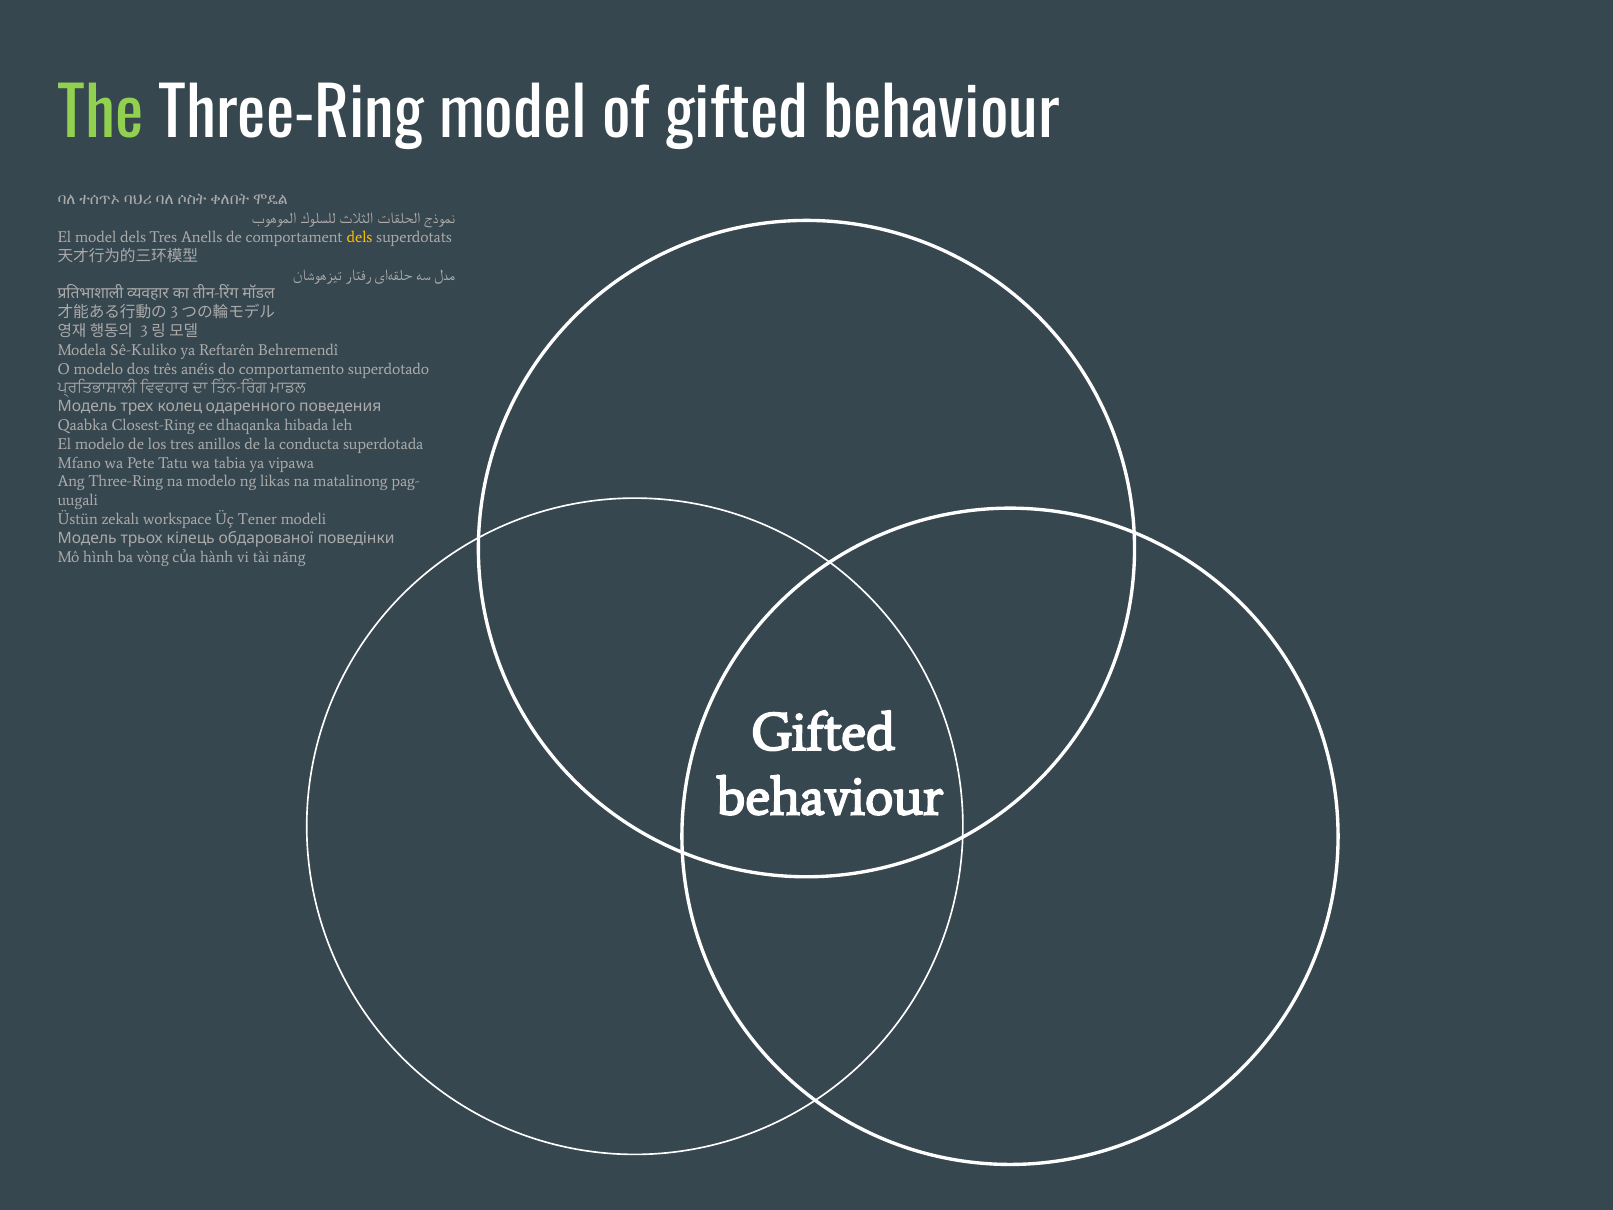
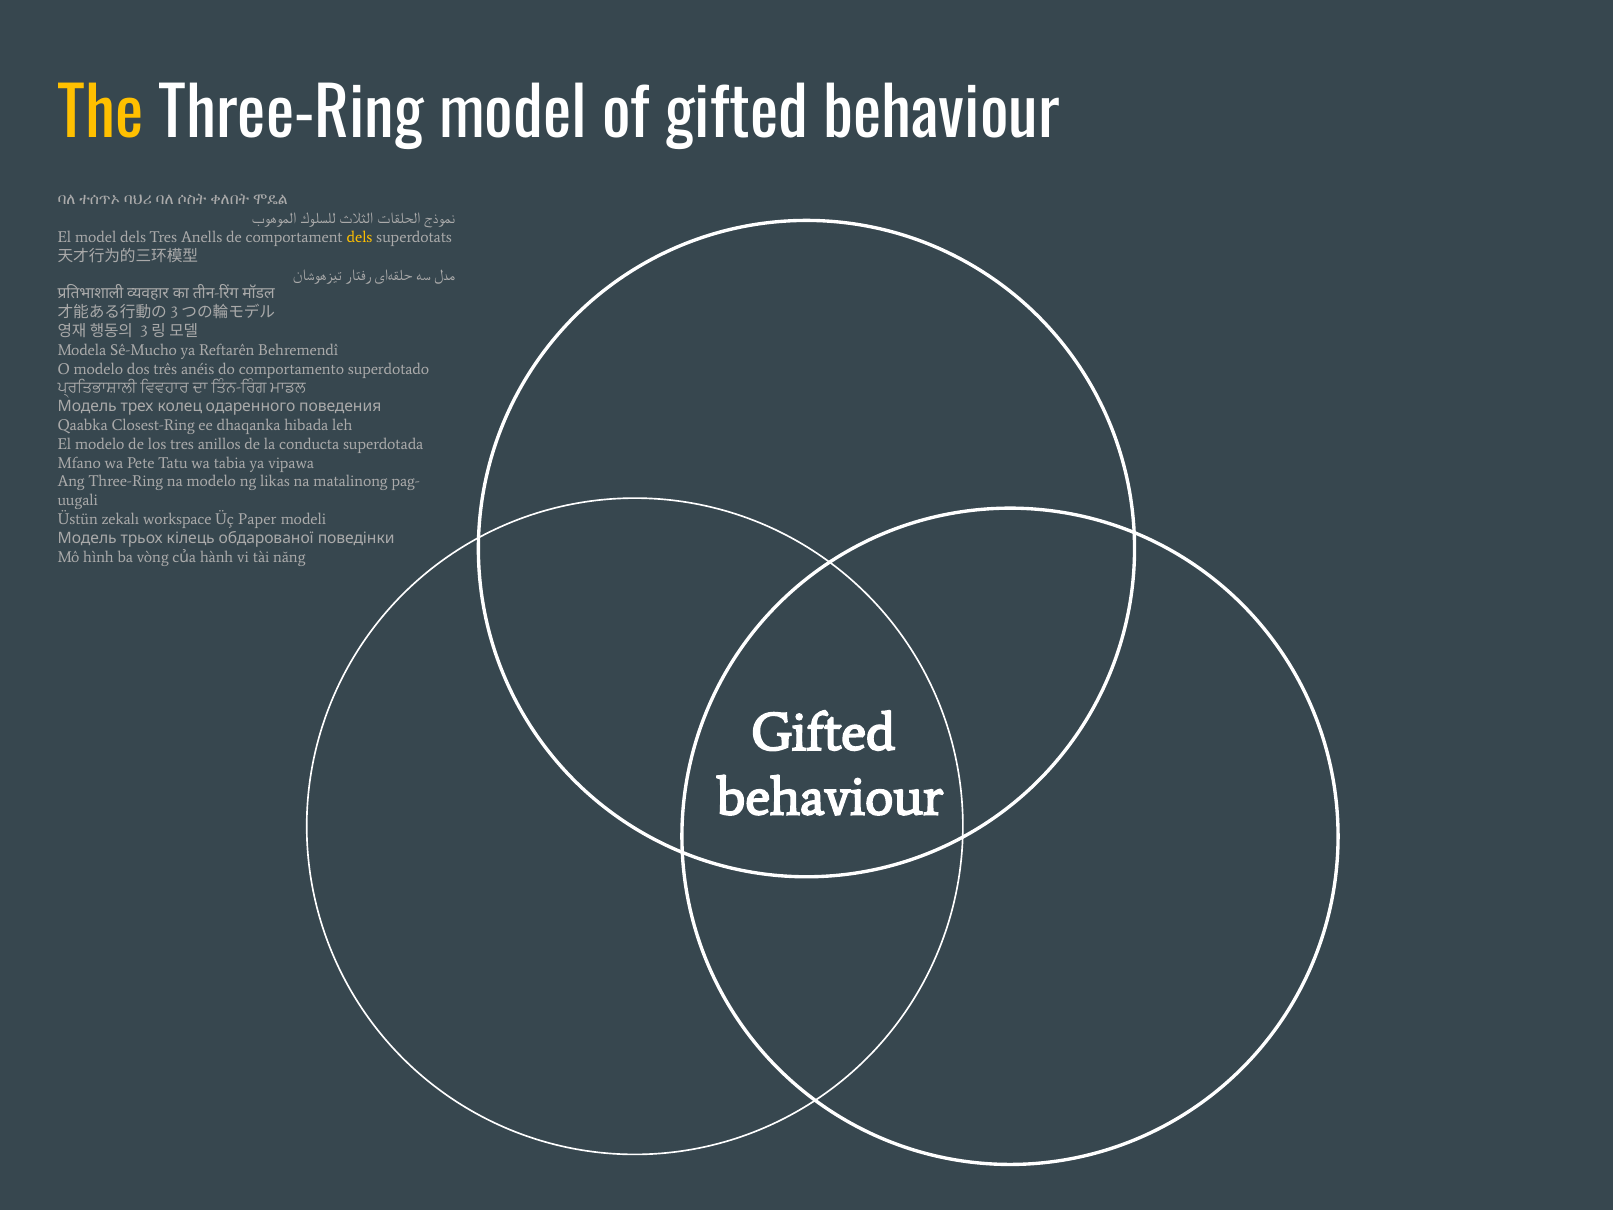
The colour: light green -> yellow
Sê-Kuliko: Sê-Kuliko -> Sê-Mucho
Tener: Tener -> Paper
